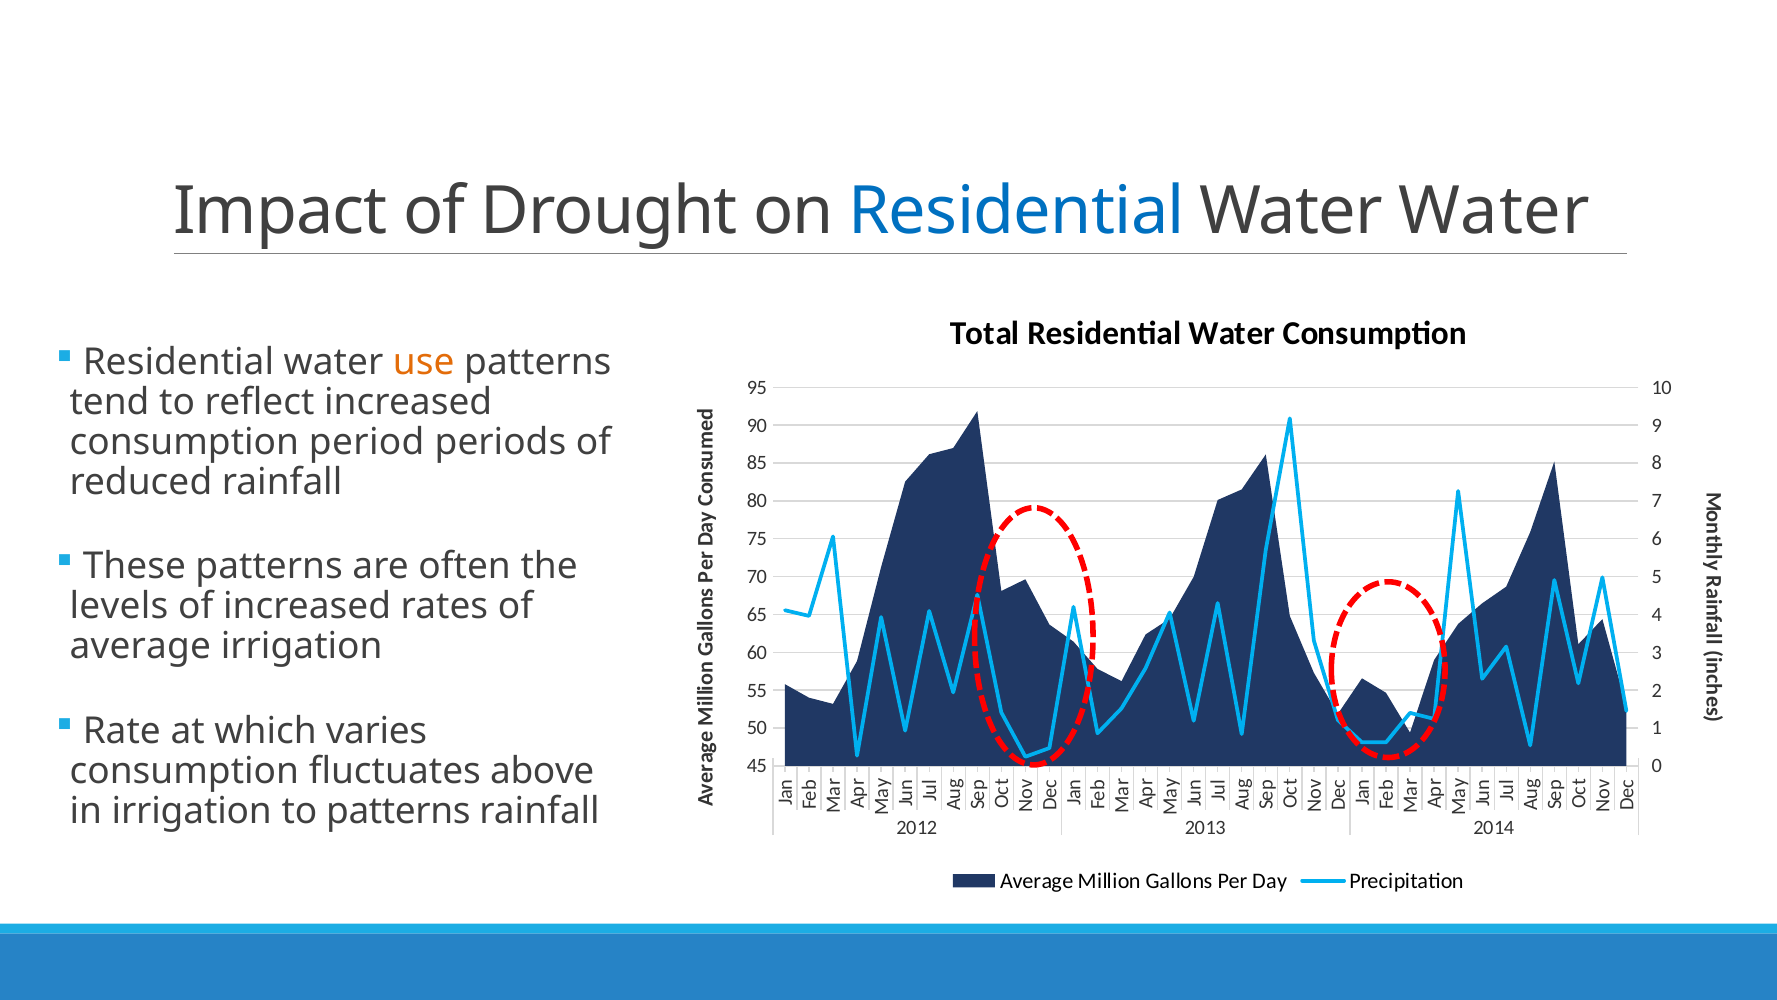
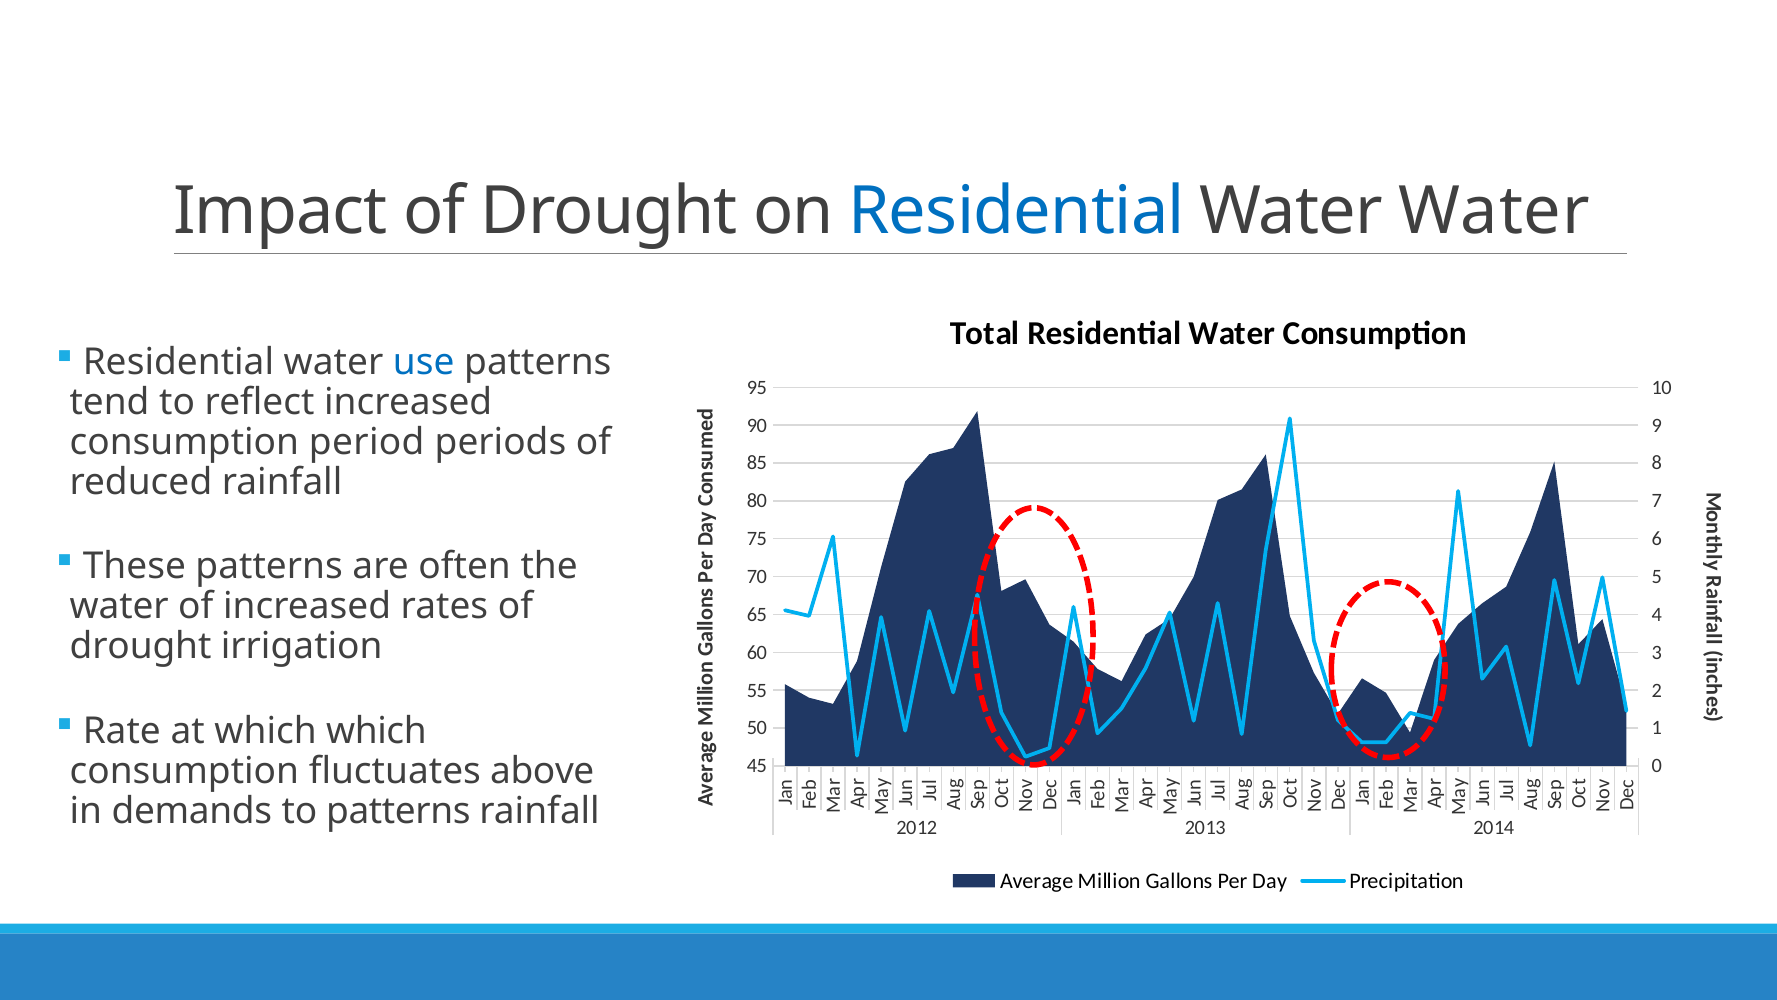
use colour: orange -> blue
levels at (119, 606): levels -> water
average at (140, 646): average -> drought
which varies: varies -> which
in irrigation: irrigation -> demands
